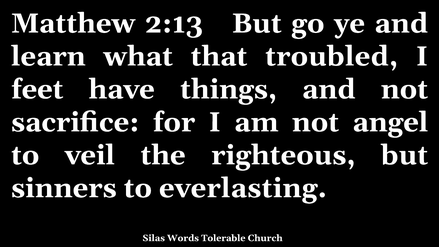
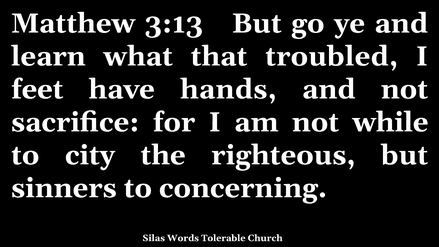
2:13: 2:13 -> 3:13
things: things -> hands
angel: angel -> while
veil: veil -> city
everlasting: everlasting -> concerning
